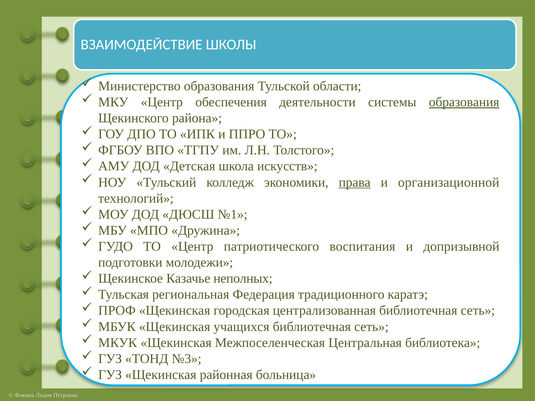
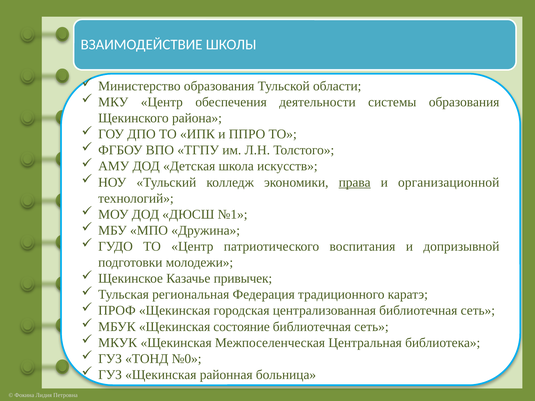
образования at (464, 102) underline: present -> none
неполных: неполных -> привычек
учащихся: учащихся -> состояние
№3: №3 -> №0
